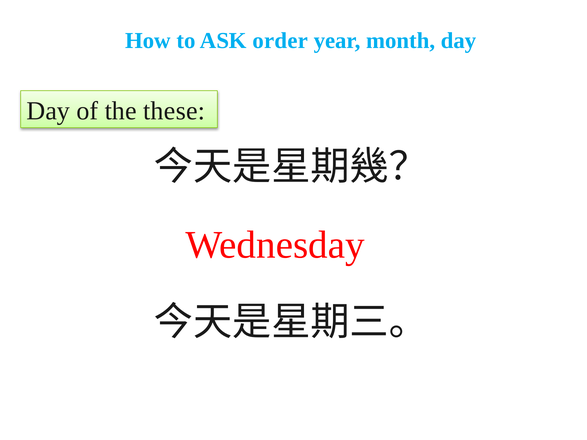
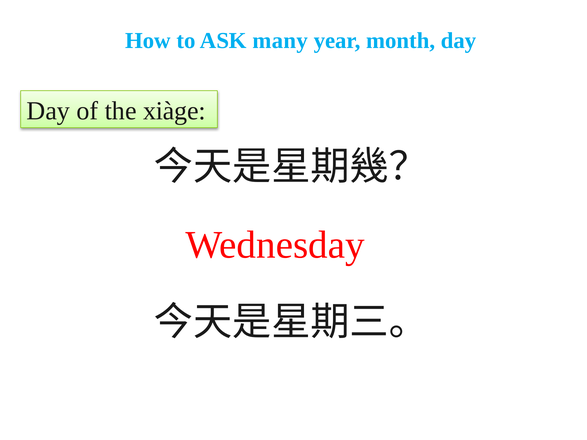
order: order -> many
these: these -> xiàge
